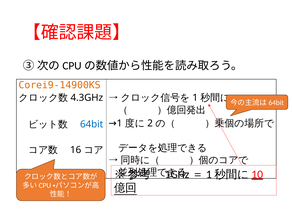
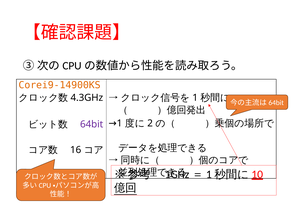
64bit colour: blue -> purple
